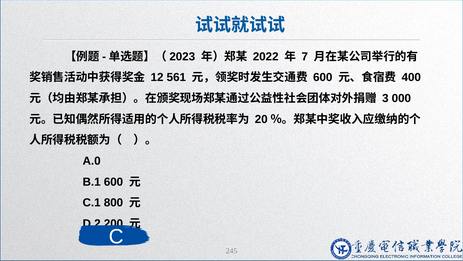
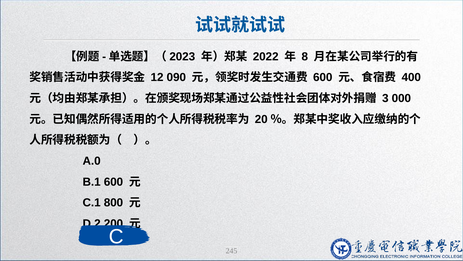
7: 7 -> 8
561: 561 -> 090
